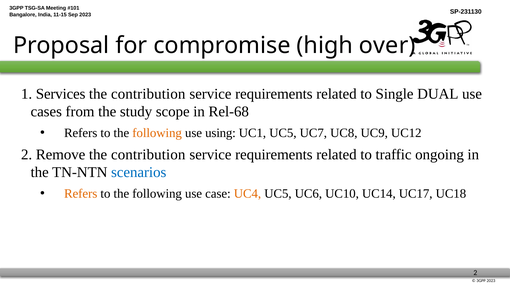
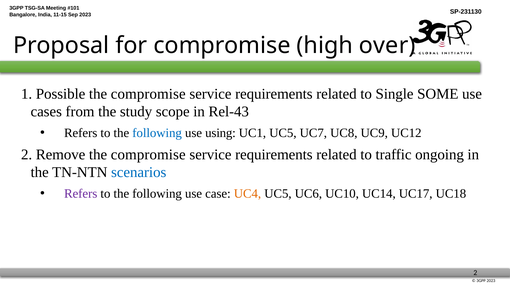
Services: Services -> Possible
contribution at (148, 94): contribution -> compromise
DUAL: DUAL -> SOME
Rel-68: Rel-68 -> Rel-43
following at (157, 133) colour: orange -> blue
Remove the contribution: contribution -> compromise
Refers at (81, 193) colour: orange -> purple
